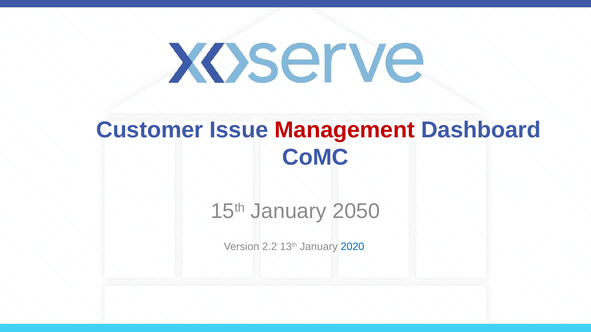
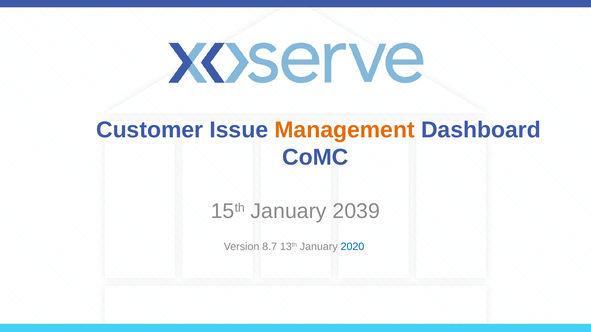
Management colour: red -> orange
2050: 2050 -> 2039
2.2: 2.2 -> 8.7
